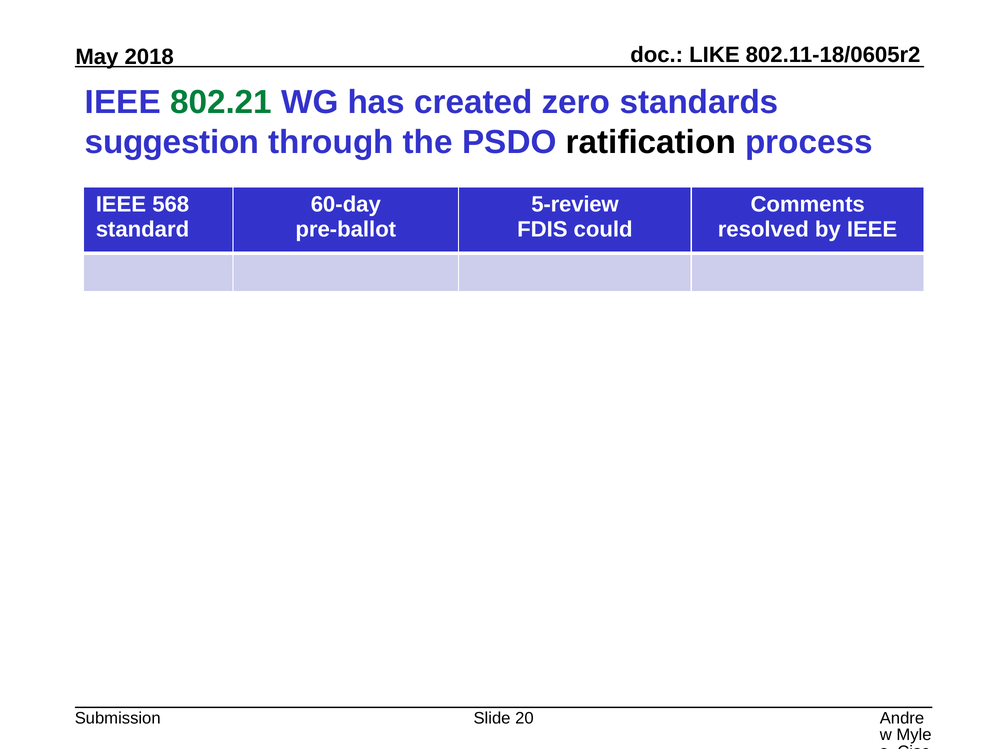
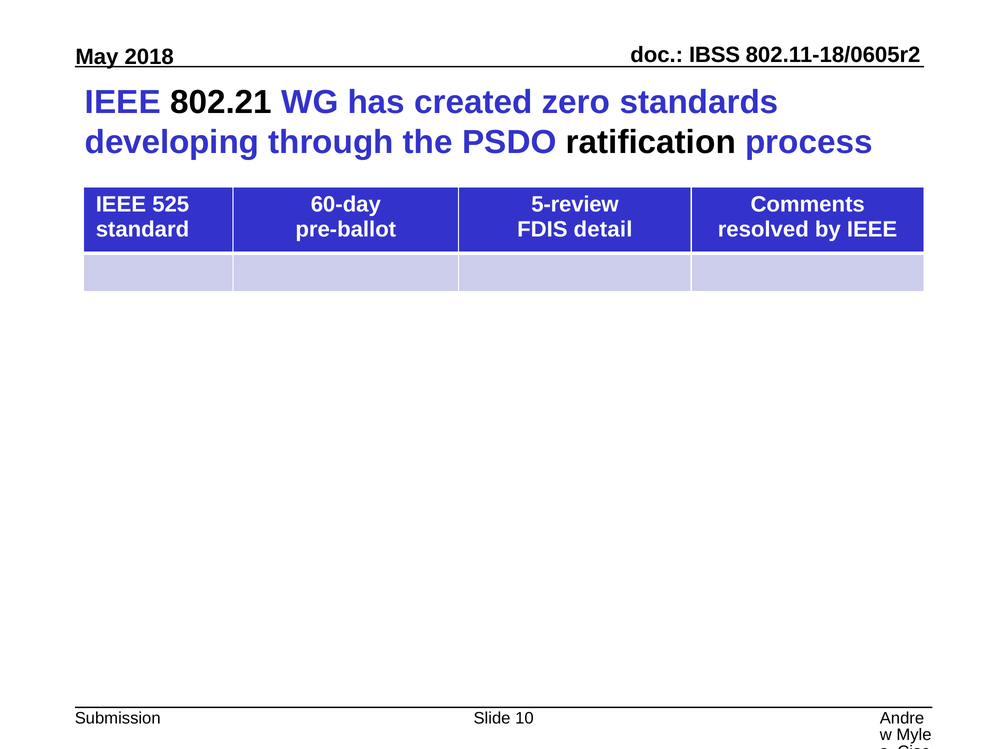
LIKE: LIKE -> IBSS
802.21 colour: green -> black
suggestion: suggestion -> developing
568: 568 -> 525
could: could -> detail
20: 20 -> 10
